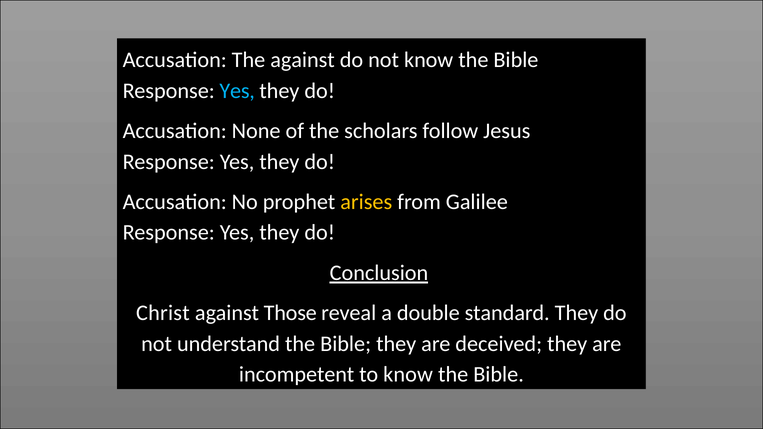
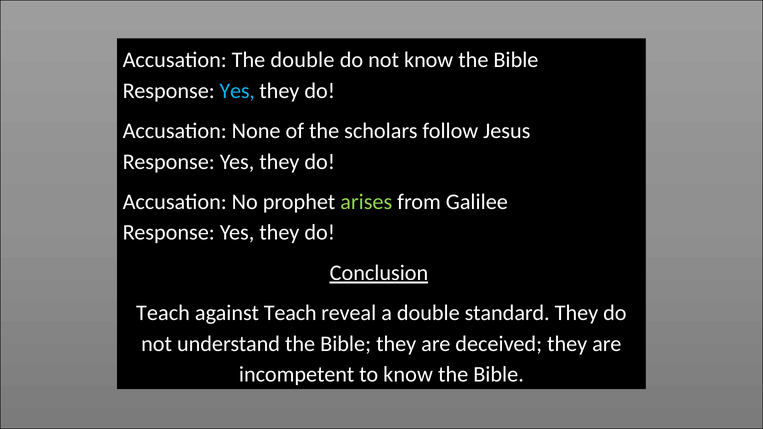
The against: against -> double
arises colour: yellow -> light green
Christ at (163, 313): Christ -> Teach
against Those: Those -> Teach
